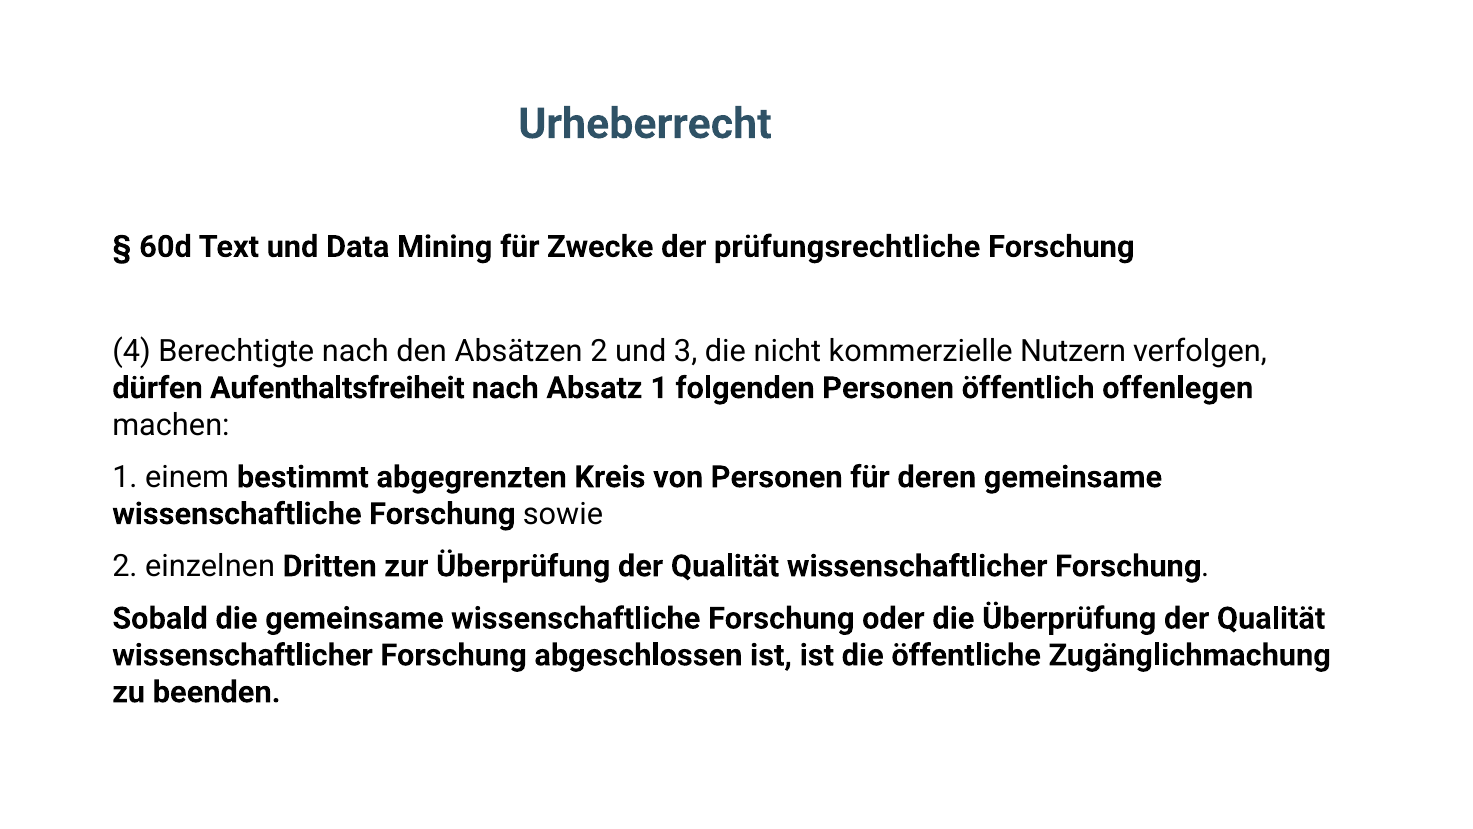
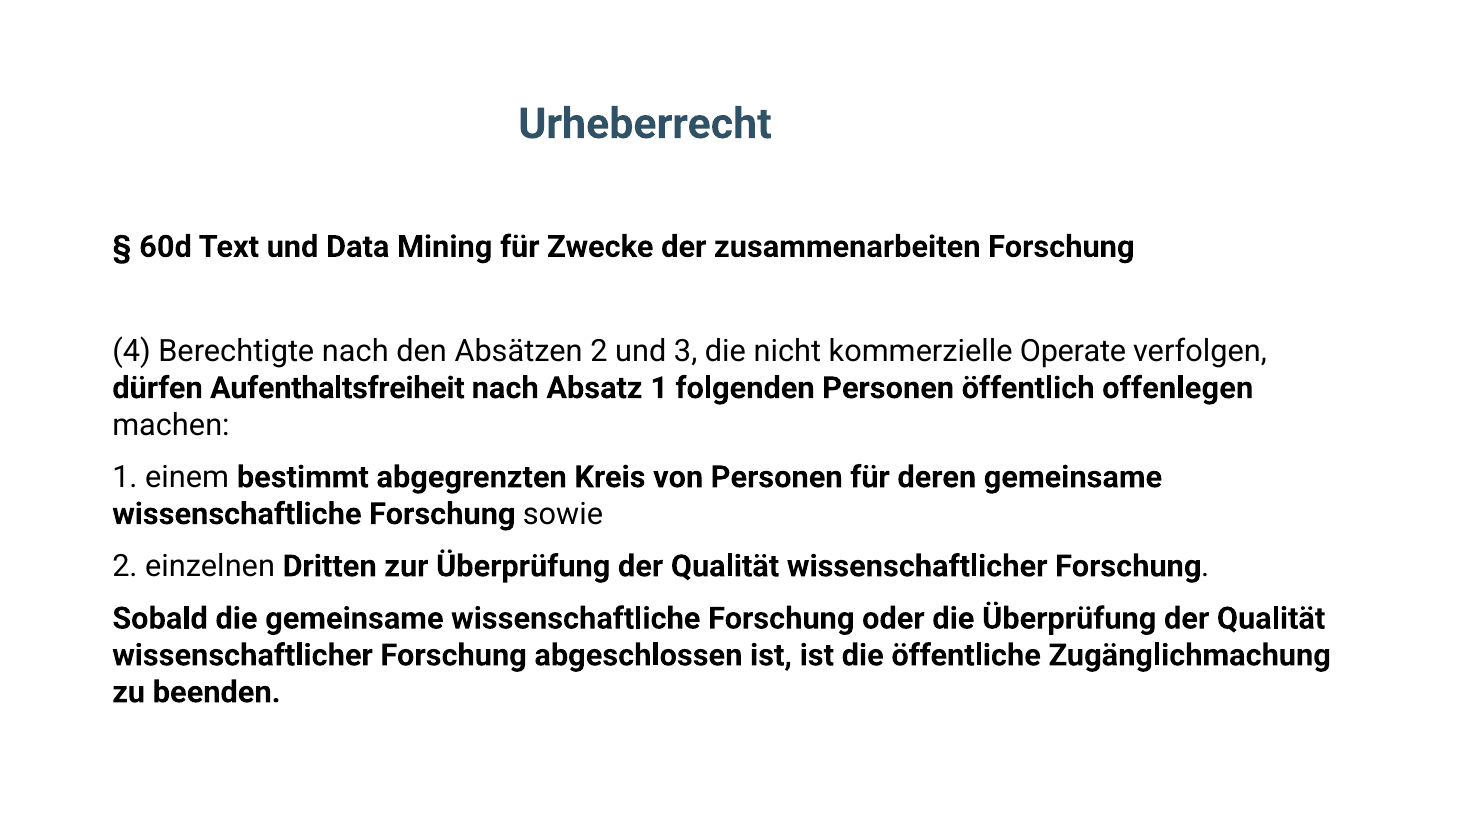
prüfungsrechtliche: prüfungsrechtliche -> zusammenarbeiten
Nutzern: Nutzern -> Operate
